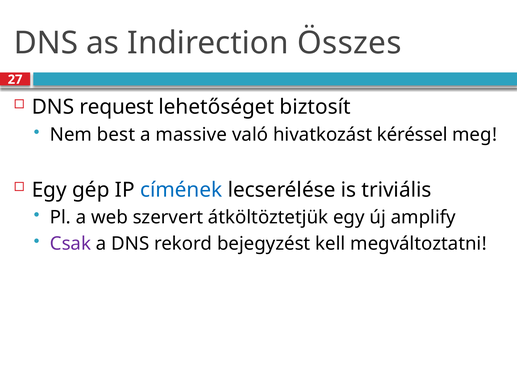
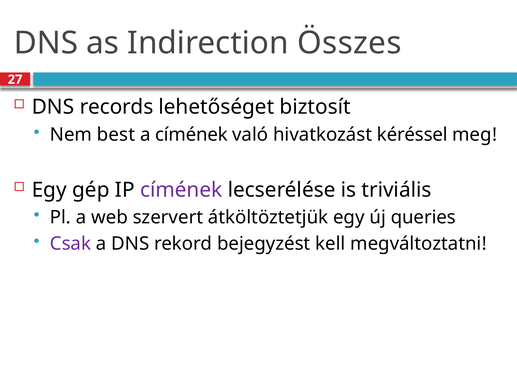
request: request -> records
a massive: massive -> címének
címének at (181, 190) colour: blue -> purple
amplify: amplify -> queries
